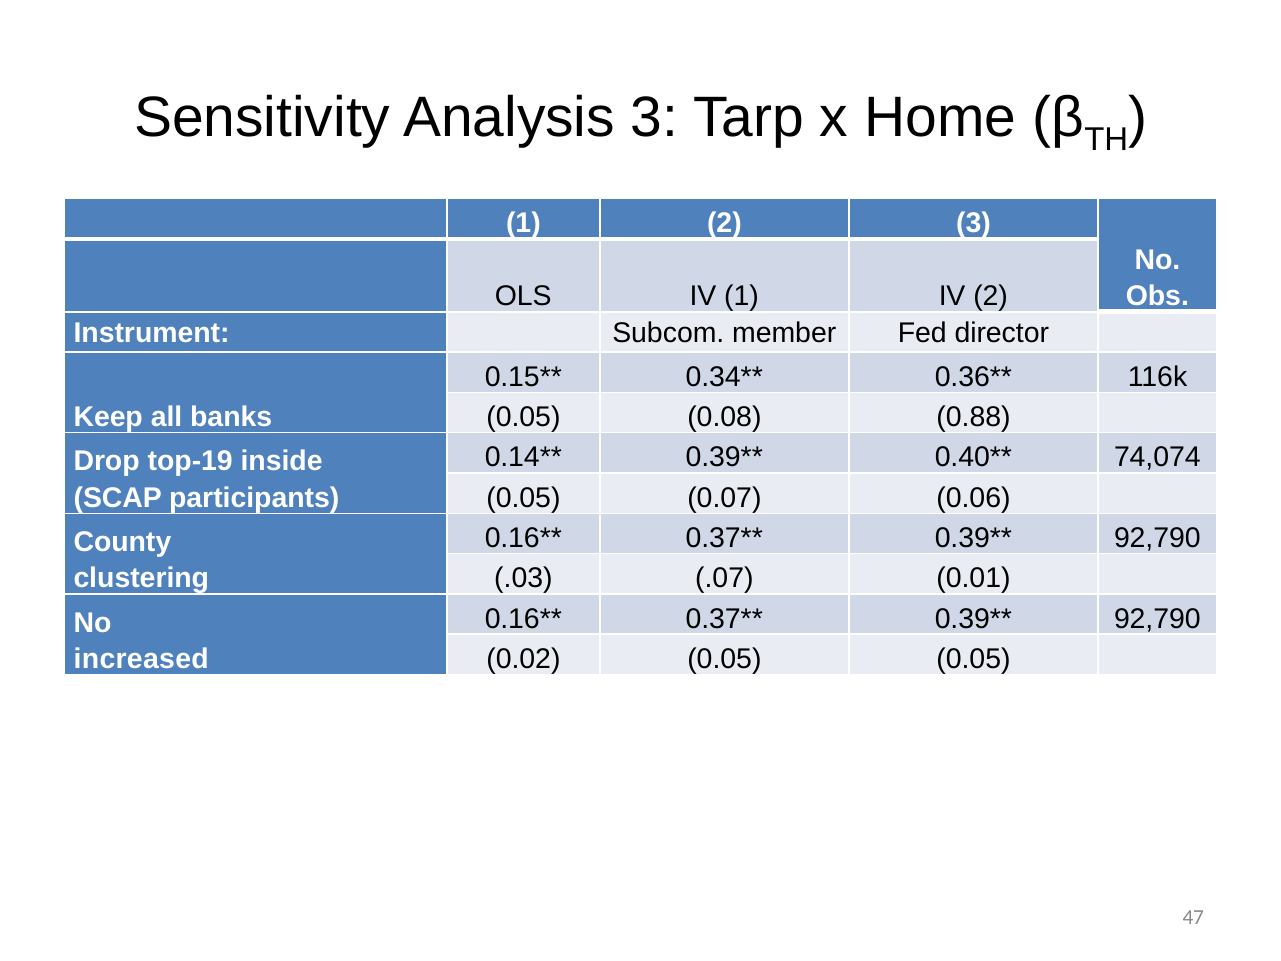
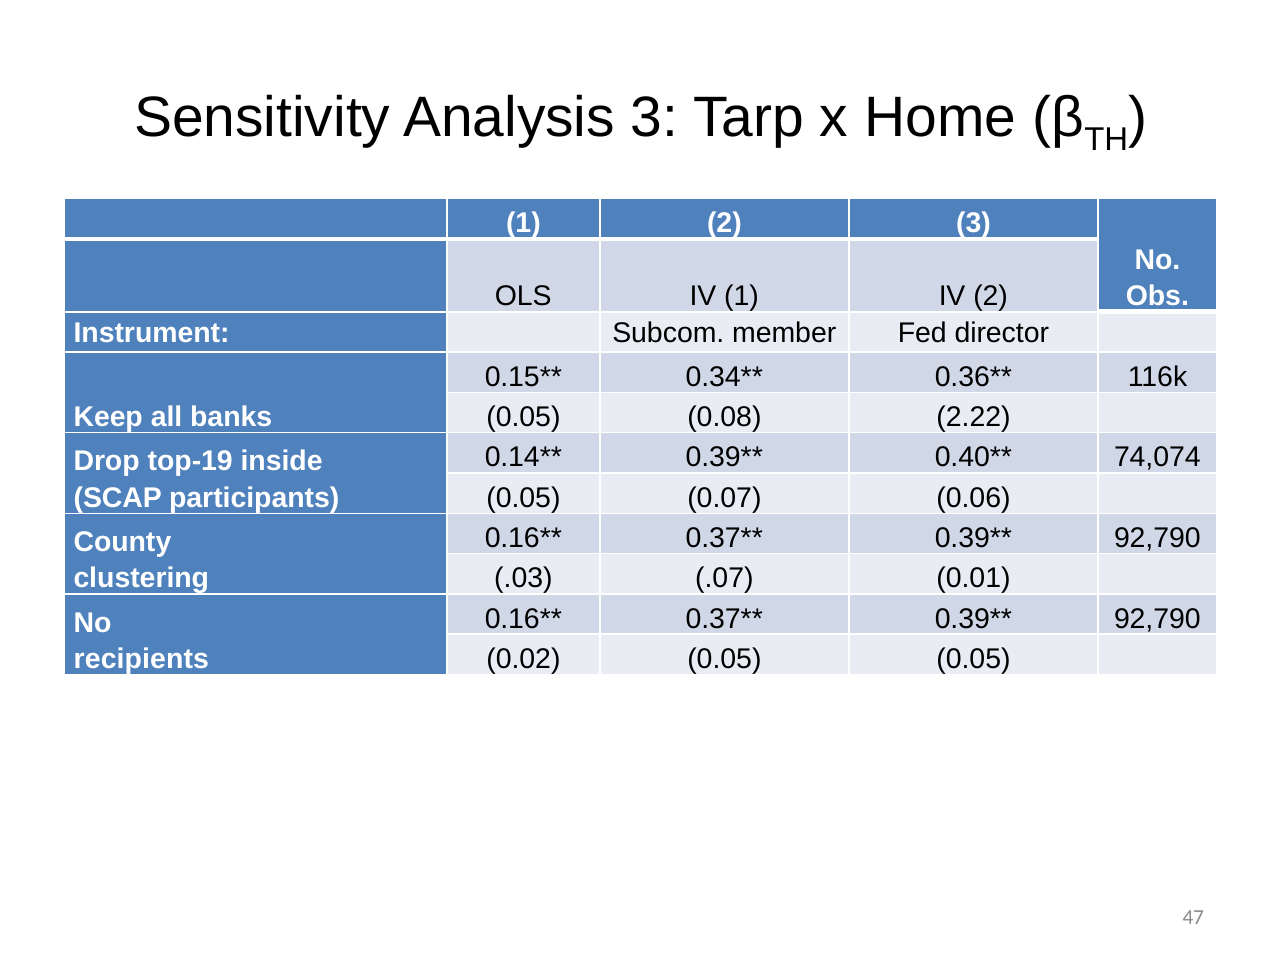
0.88: 0.88 -> 2.22
increased: increased -> recipients
